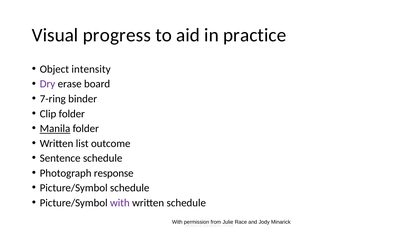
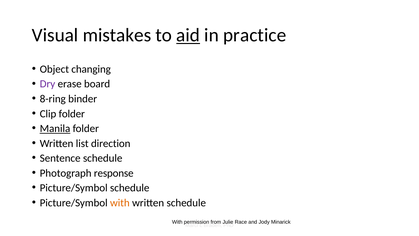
progress: progress -> mistakes
aid underline: none -> present
intensity: intensity -> changing
7-ring: 7-ring -> 8-ring
outcome: outcome -> direction
with at (120, 203) colour: purple -> orange
